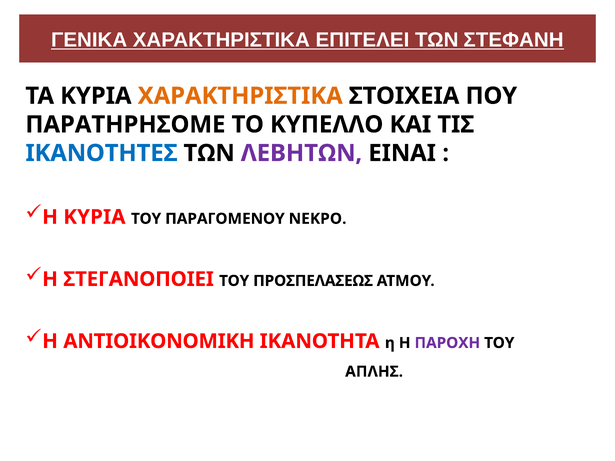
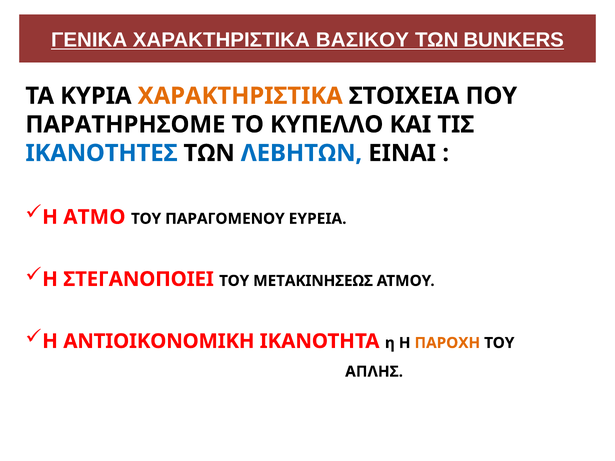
ΕΠΙΤΕΛΕΙ: ΕΠΙΤΕΛΕΙ -> ΒΑΣΙΚΟΥ
ΣΤΕΦΑΝΗ: ΣΤΕΦΑΝΗ -> BUNKERS
ΛΕΒΗΤΩΝ colour: purple -> blue
Η ΚΥΡΙΑ: ΚΥΡΙΑ -> ΑΤΜΟ
ΝΕΚΡΟ: ΝΕΚΡΟ -> ΕΥΡΕΙΑ
ΠΡΟΣΠΕΛΑΣΕΩΣ: ΠΡΟΣΠΕΛΑΣΕΩΣ -> ΜΕΤΑΚΙΝΗΣΕΩΣ
ΠΑΡΟΧΗ colour: purple -> orange
